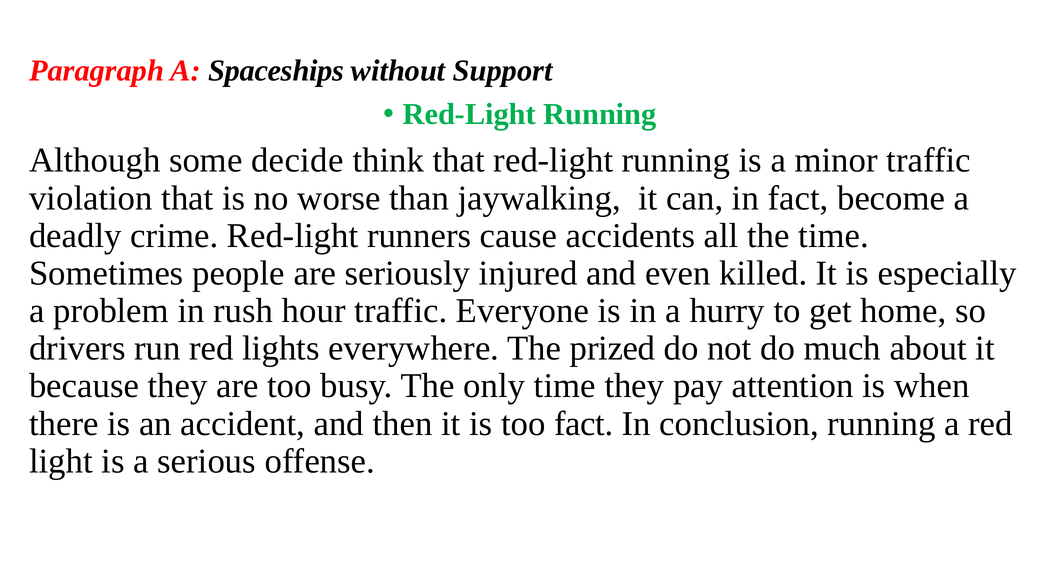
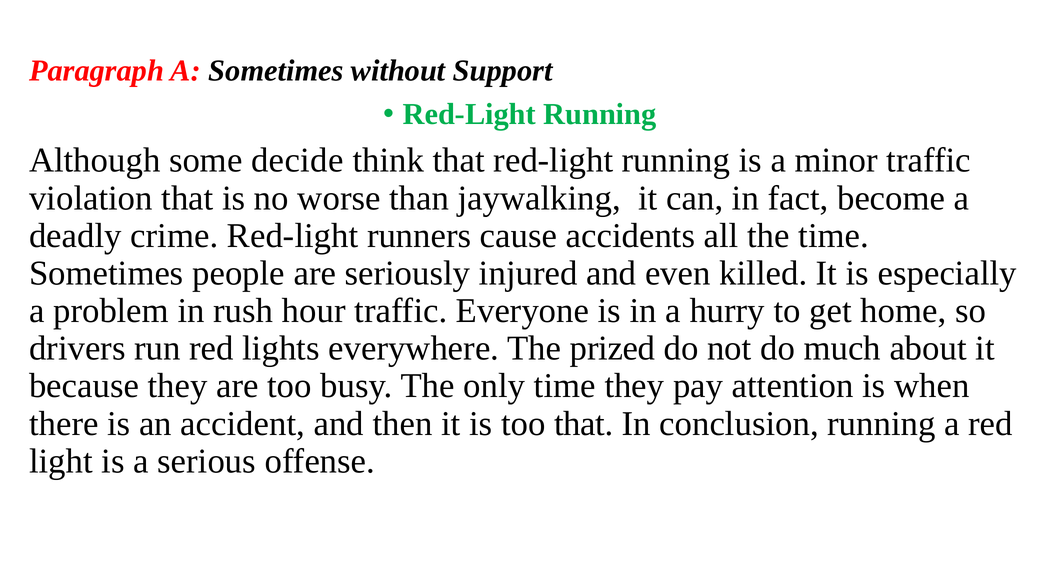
A Spaceships: Spaceships -> Sometimes
too fact: fact -> that
